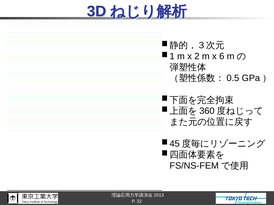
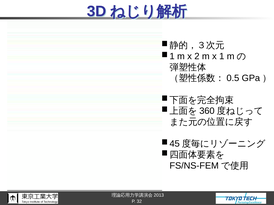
6: 6 -> 1
